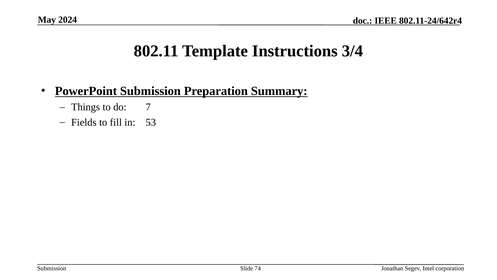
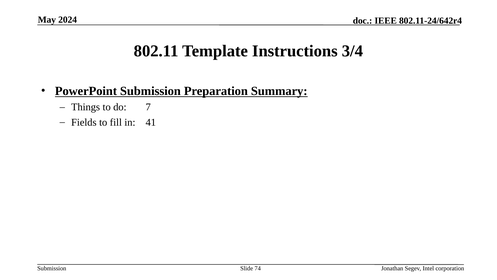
53: 53 -> 41
